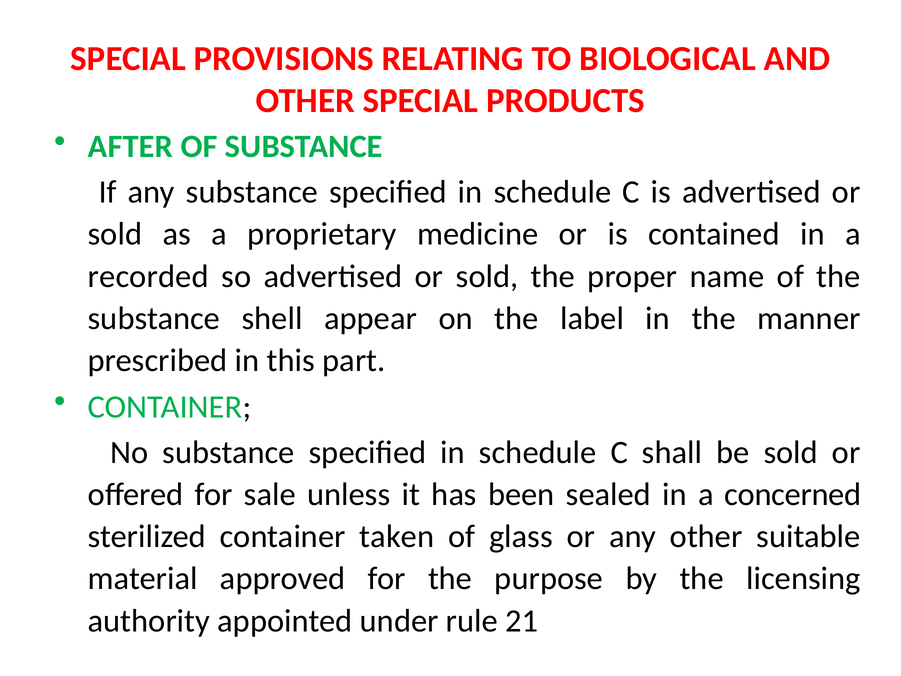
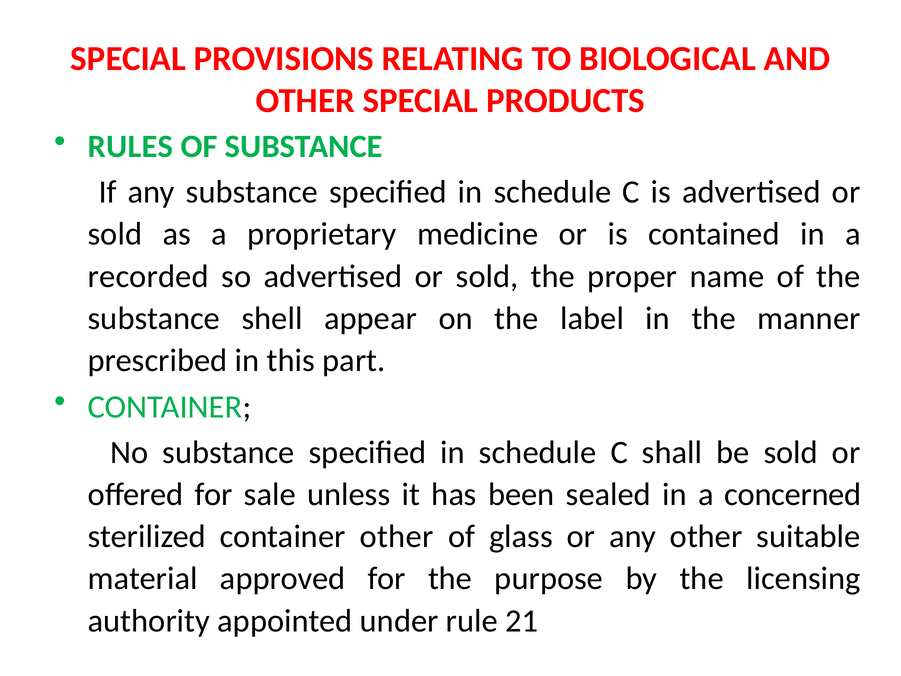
AFTER: AFTER -> RULES
container taken: taken -> other
